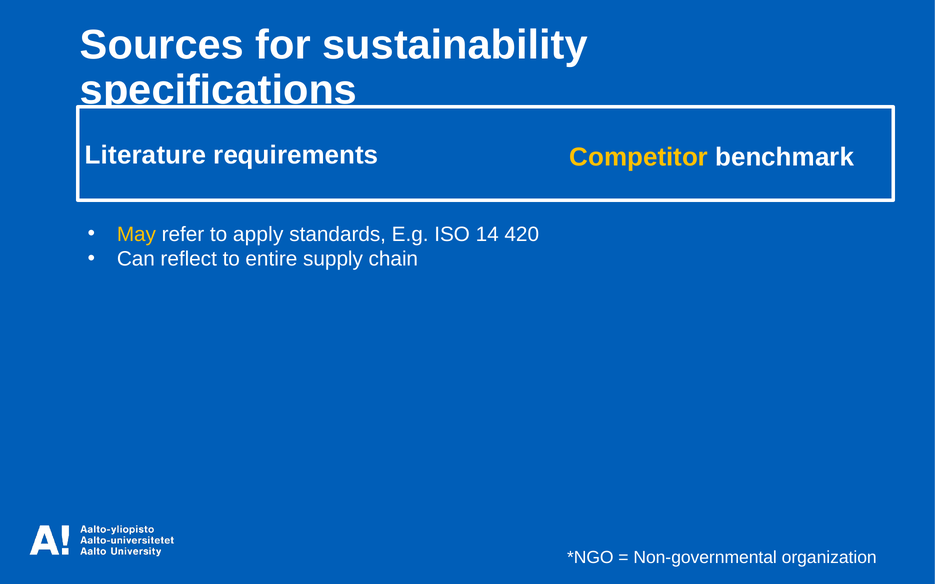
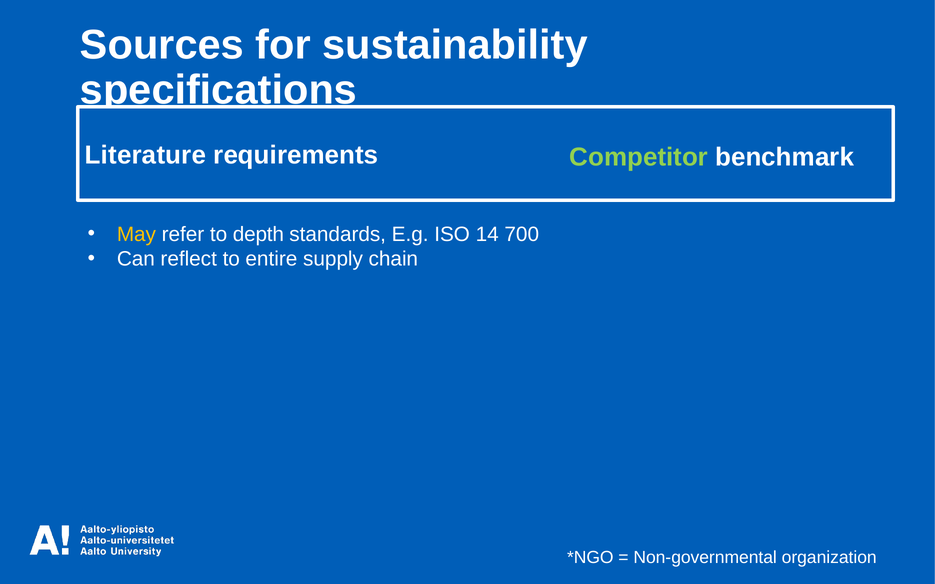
Competitor colour: yellow -> light green
apply: apply -> depth
420: 420 -> 700
